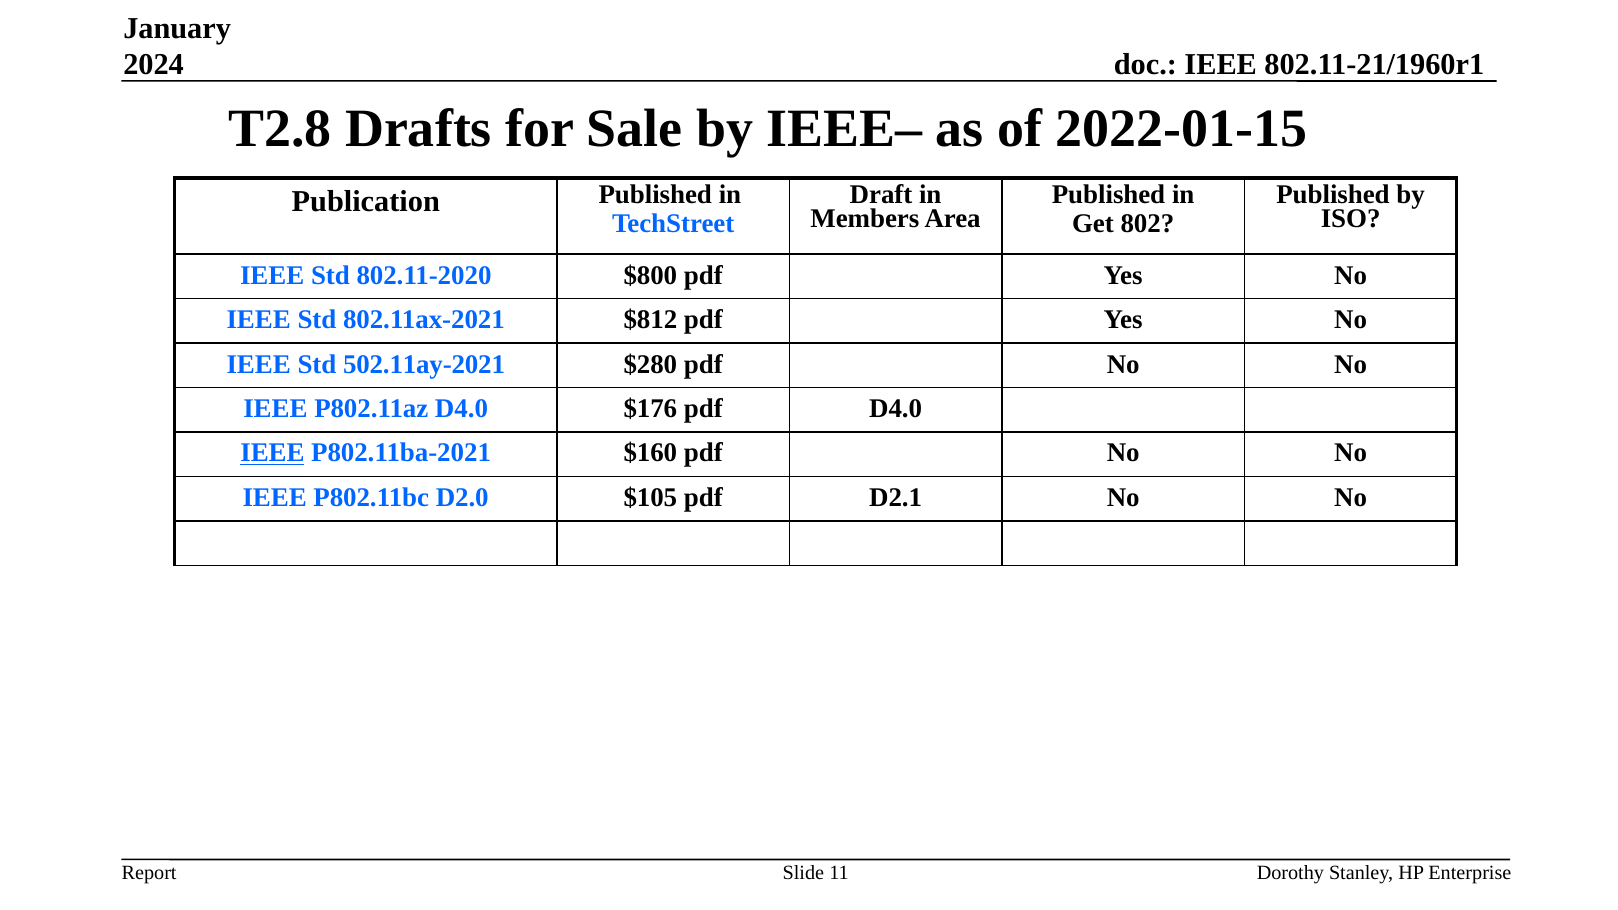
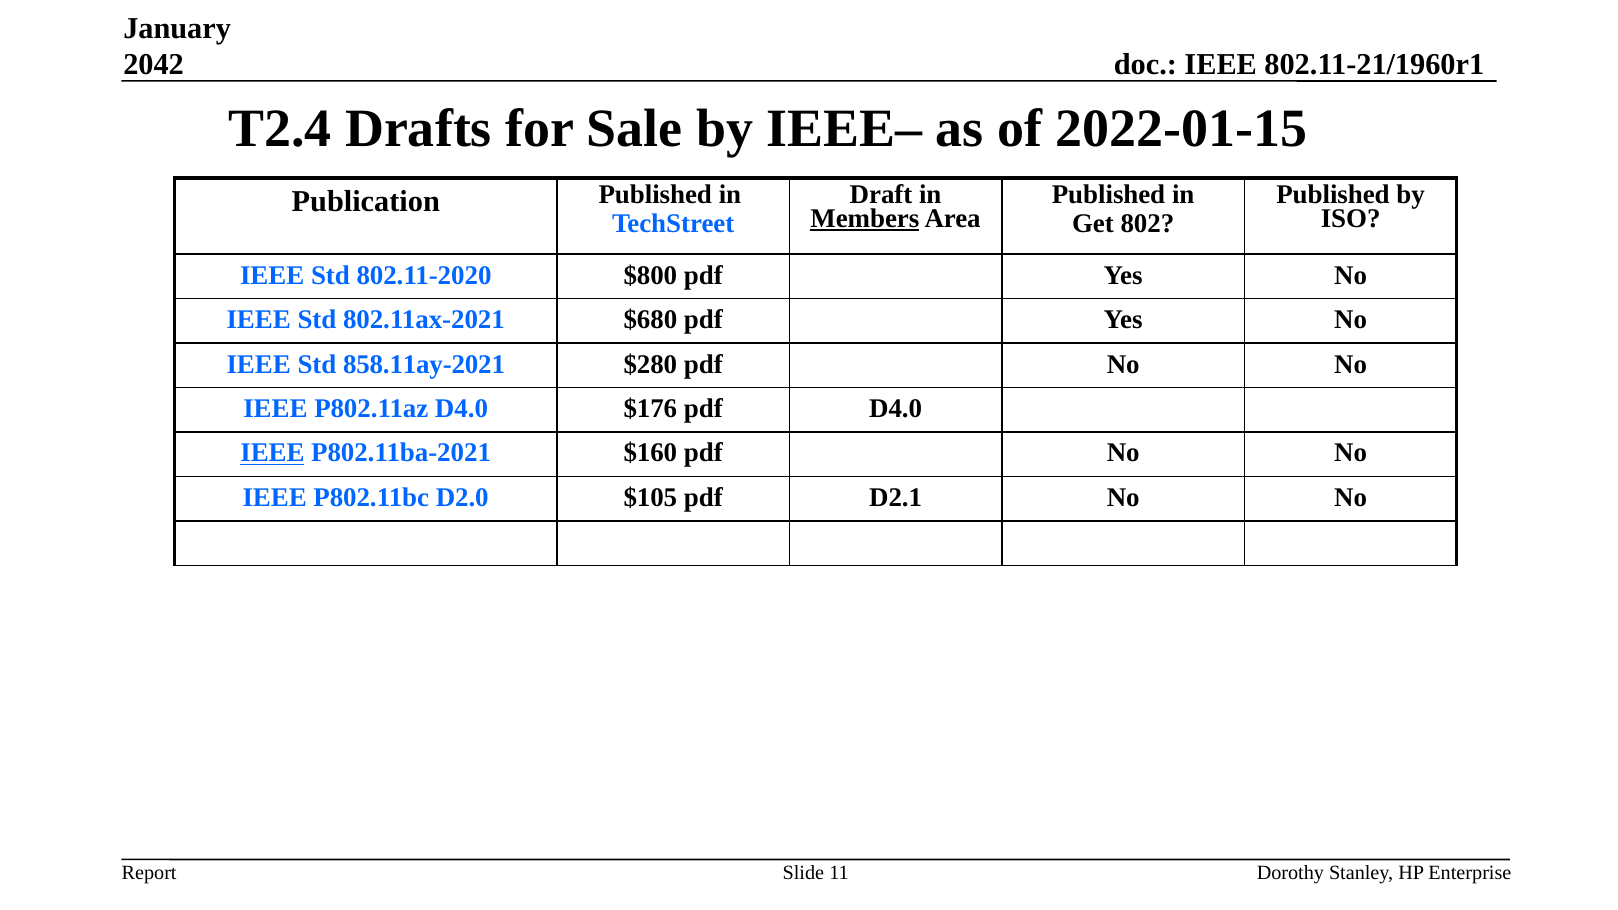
2024: 2024 -> 2042
T2.8: T2.8 -> T2.4
Members underline: none -> present
$812: $812 -> $680
502.11ay-2021: 502.11ay-2021 -> 858.11ay-2021
